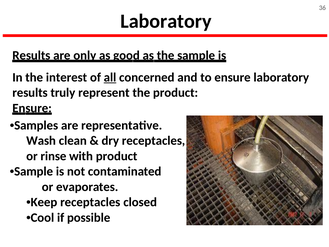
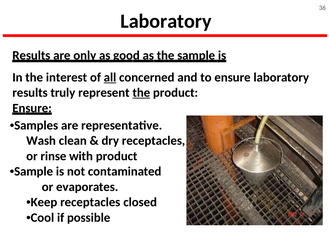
the at (141, 93) underline: none -> present
